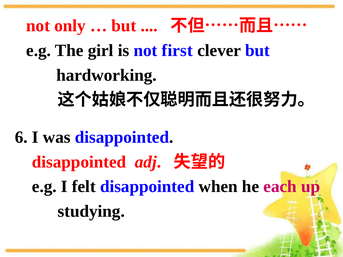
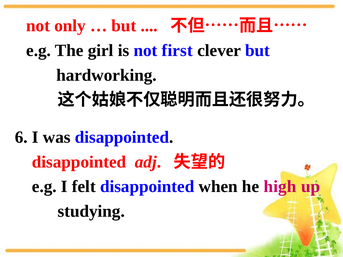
each: each -> high
